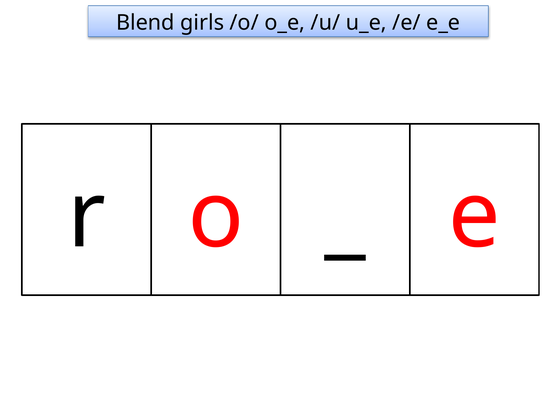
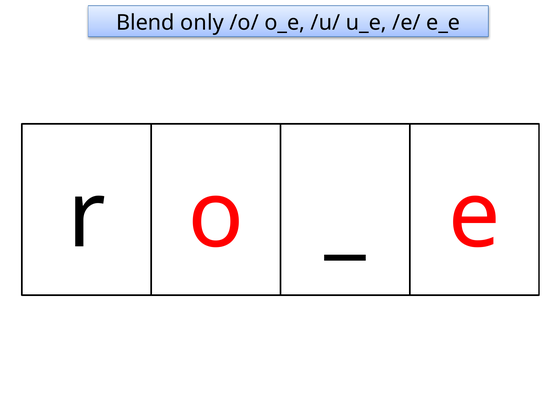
girls: girls -> only
